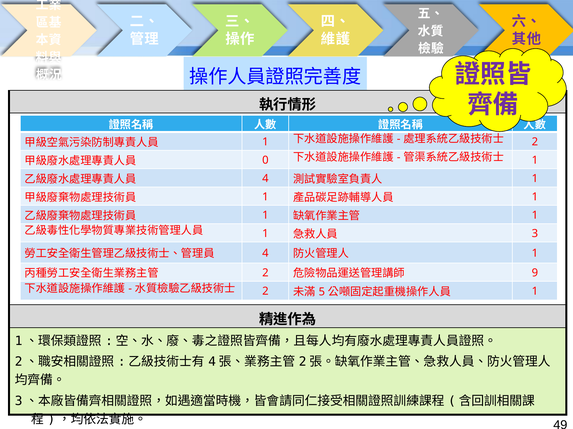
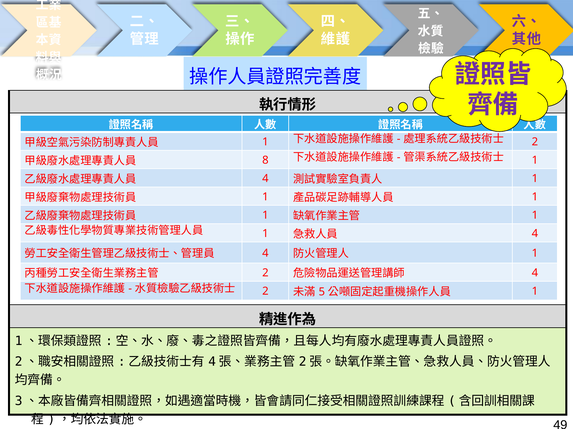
0: 0 -> 8
3 at (535, 234): 3 -> 4
9 at (535, 273): 9 -> 4
